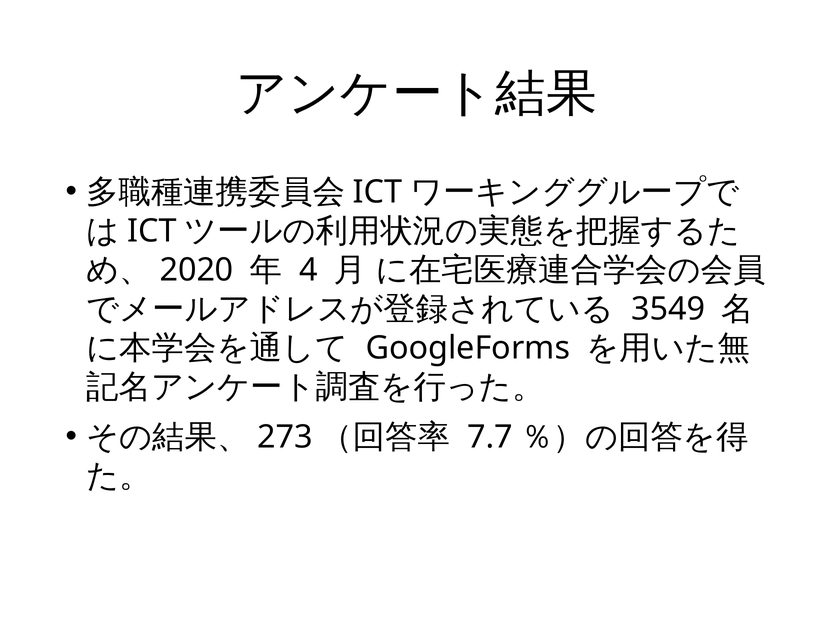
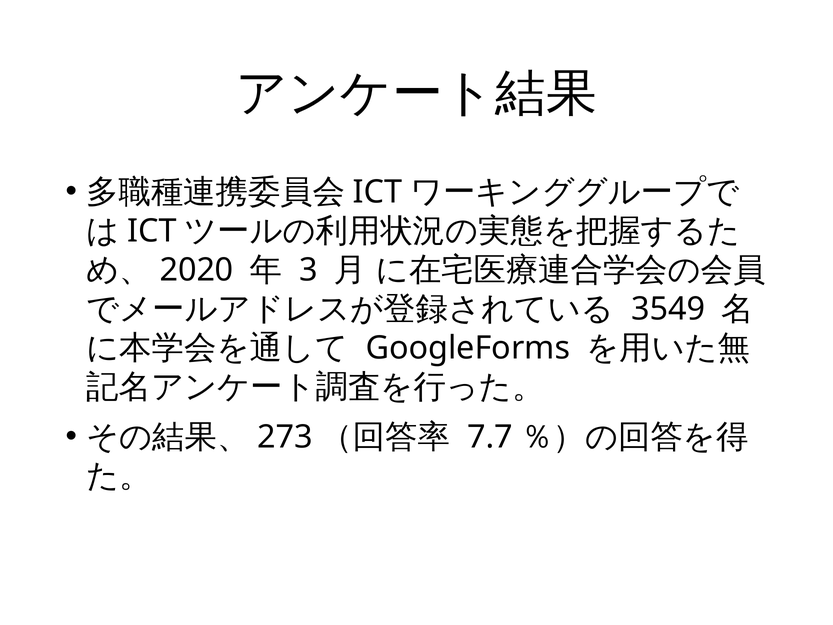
4: 4 -> 3
